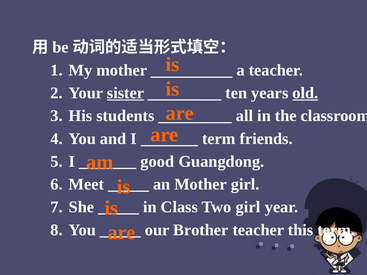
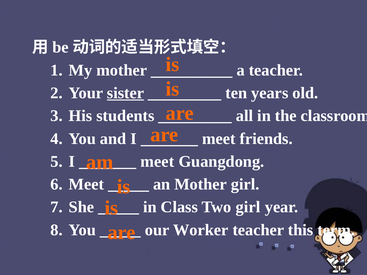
old underline: present -> none
term at (219, 139): term -> meet
good at (157, 162): good -> meet
Brother: Brother -> Worker
